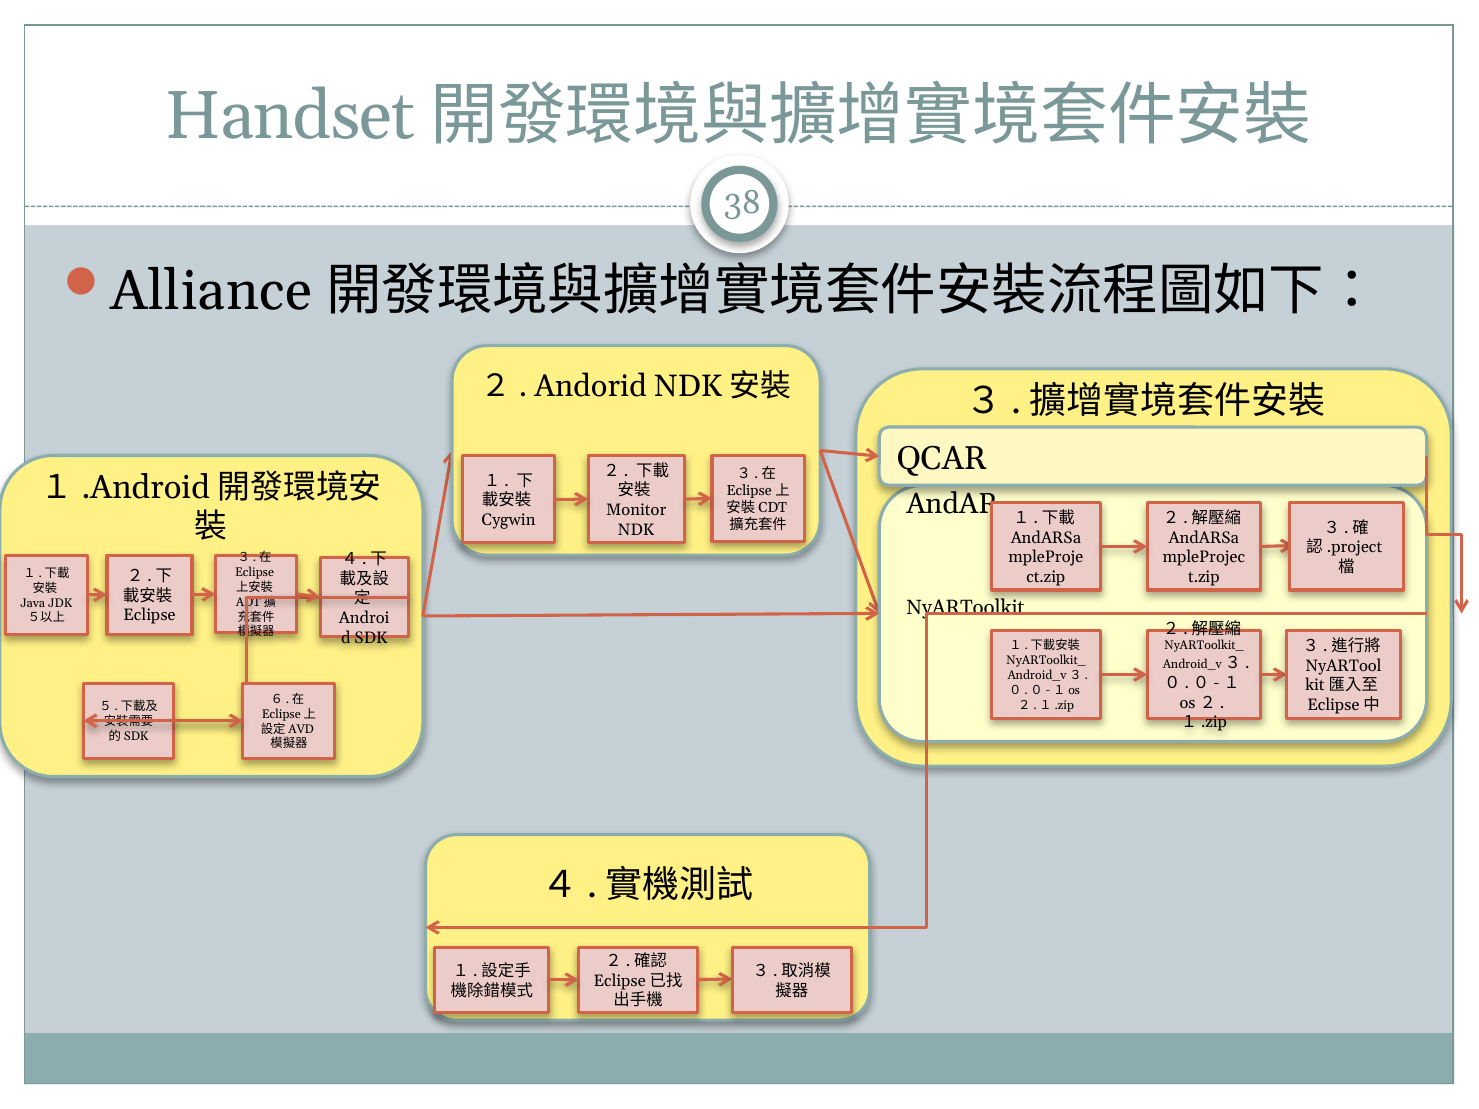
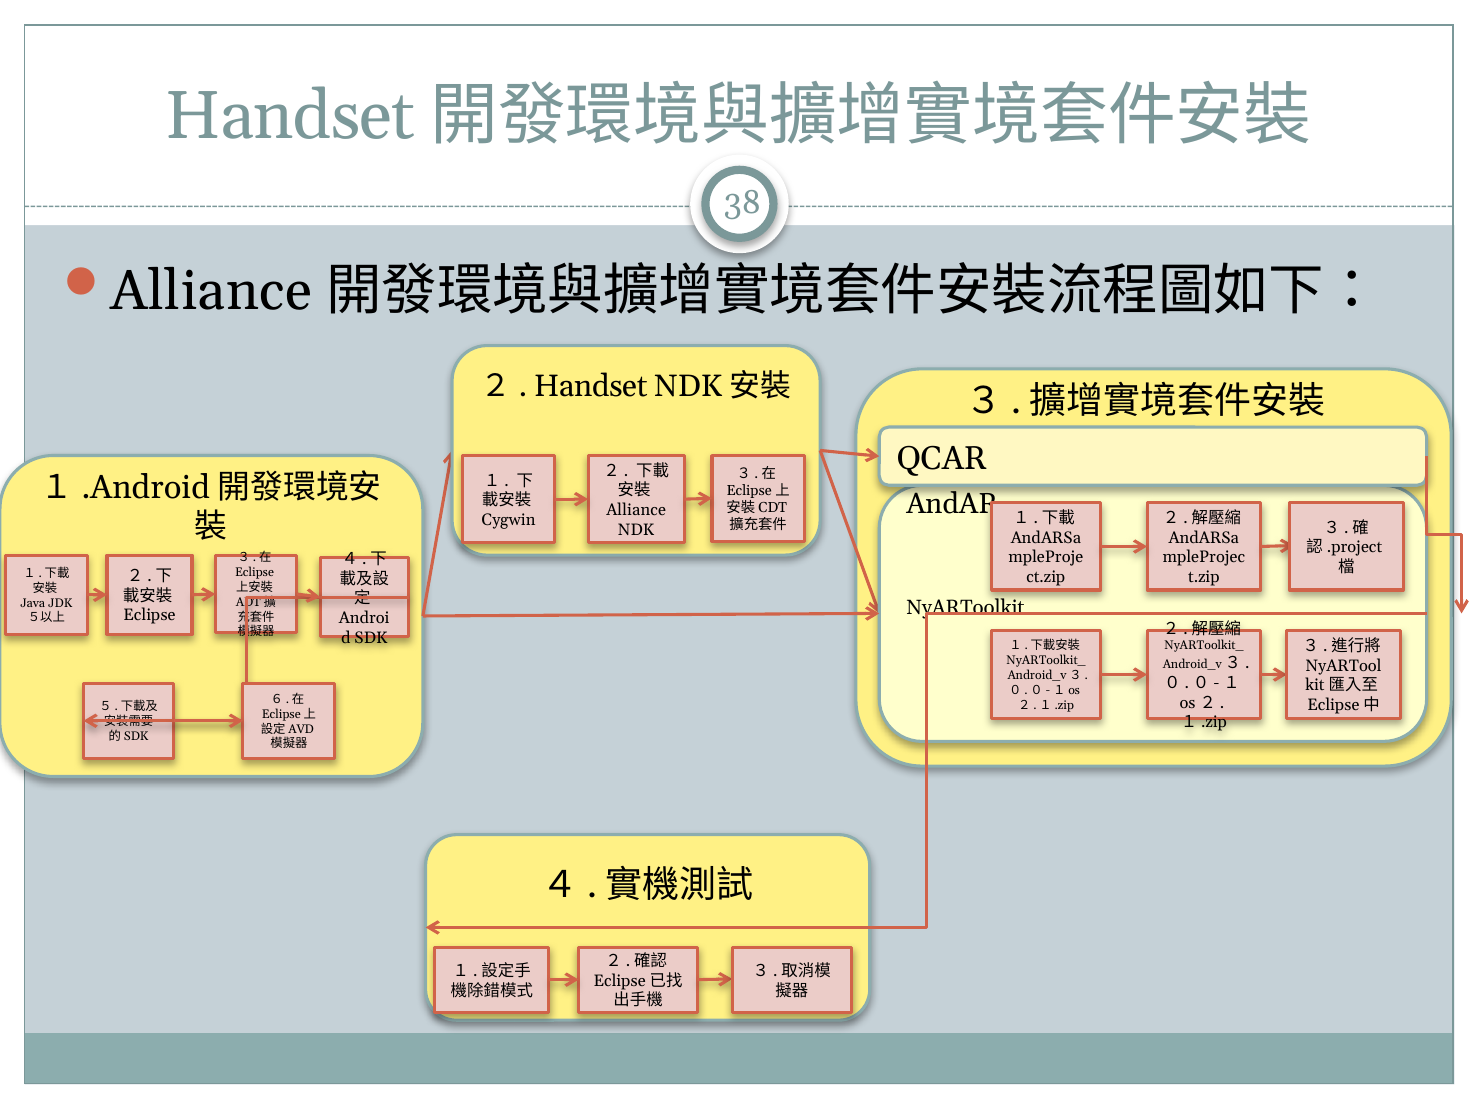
２ Andorid: Andorid -> Handset
Monitor at (636, 510): Monitor -> Alliance
